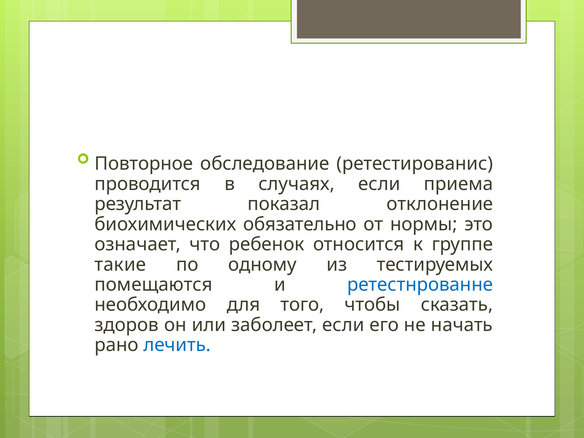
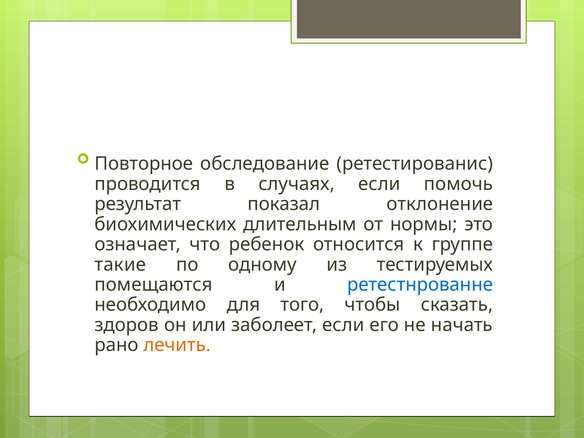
приема: приема -> помочь
обязательно: обязательно -> длительным
лечить colour: blue -> orange
